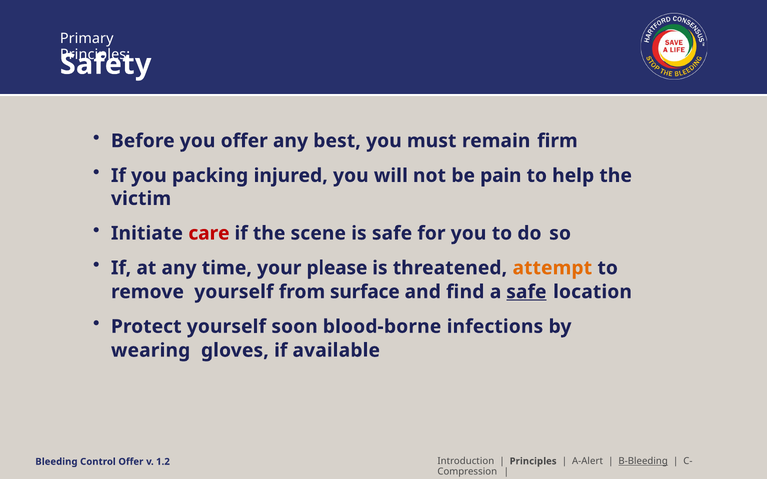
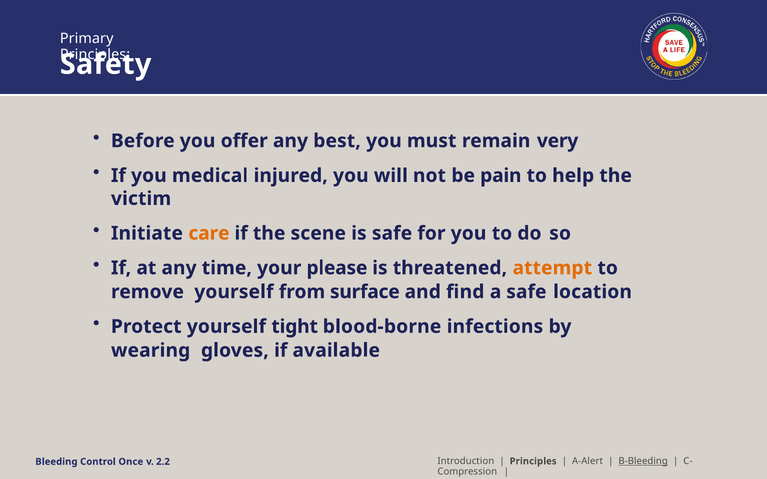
firm: firm -> very
packing: packing -> medical
care colour: red -> orange
safe at (526, 292) underline: present -> none
soon: soon -> tight
Control Offer: Offer -> Once
1.2: 1.2 -> 2.2
